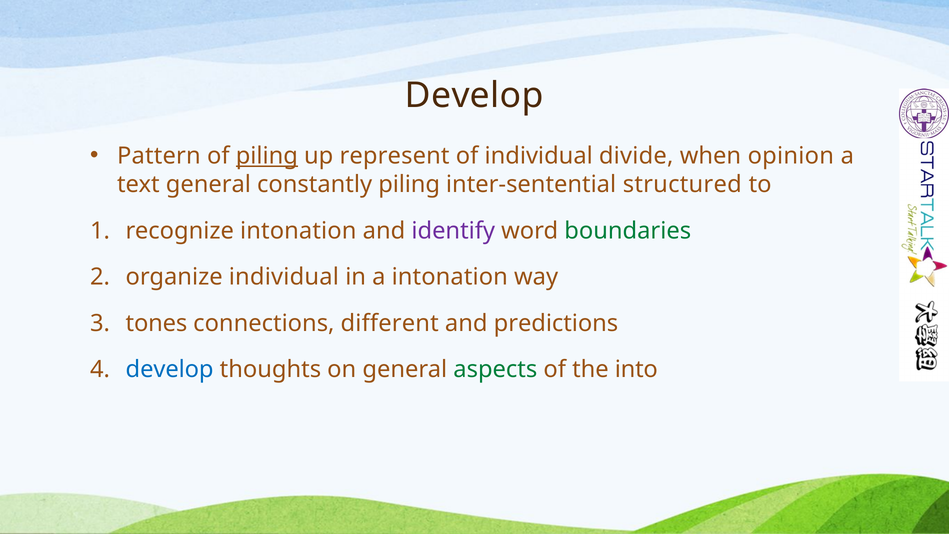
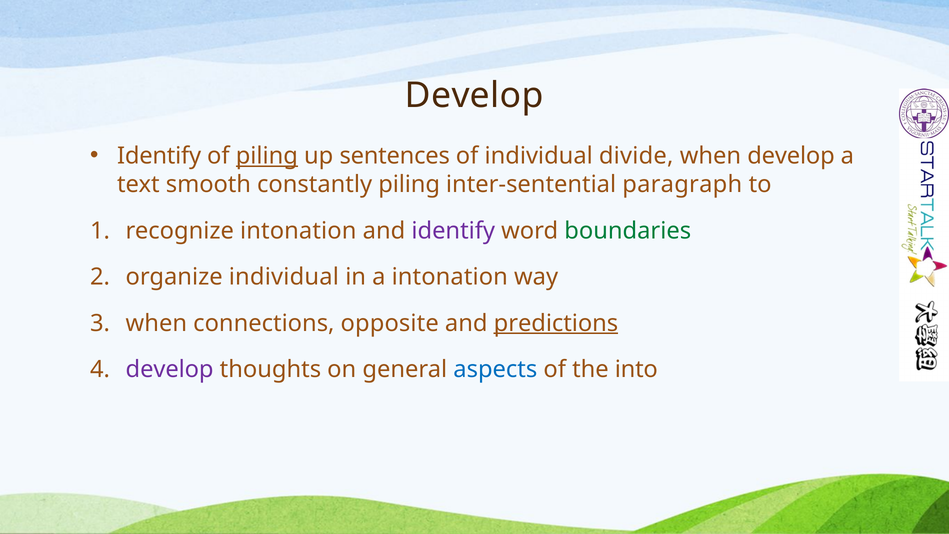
Pattern at (159, 156): Pattern -> Identify
represent: represent -> sentences
when opinion: opinion -> develop
text general: general -> smooth
structured: structured -> paragraph
tones at (156, 323): tones -> when
different: different -> opposite
predictions underline: none -> present
develop at (170, 369) colour: blue -> purple
aspects colour: green -> blue
